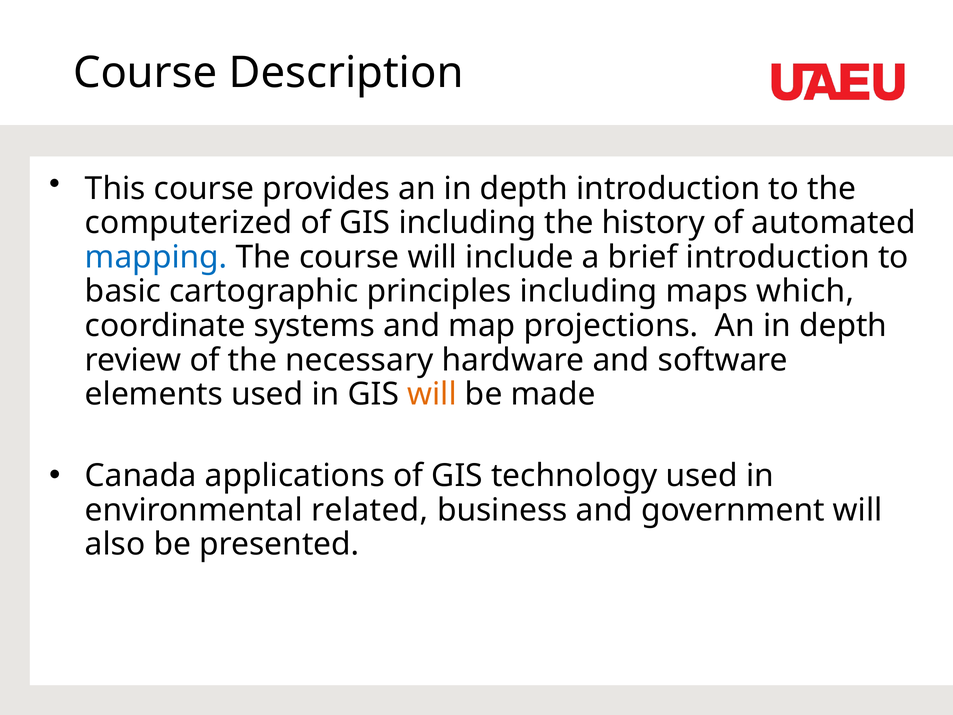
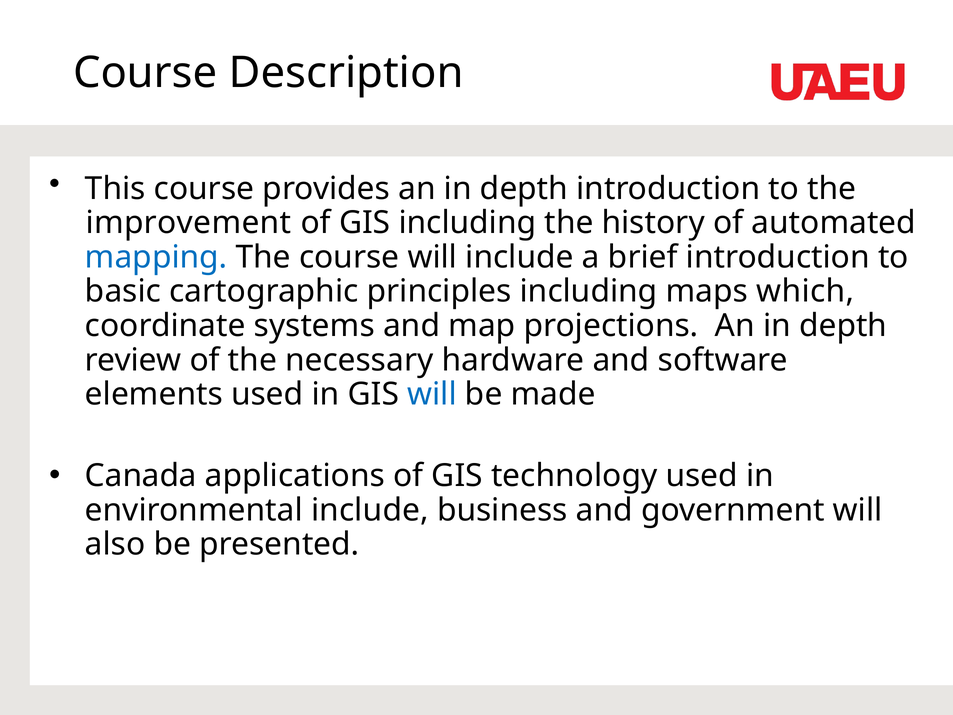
computerized: computerized -> improvement
will at (432, 394) colour: orange -> blue
environmental related: related -> include
